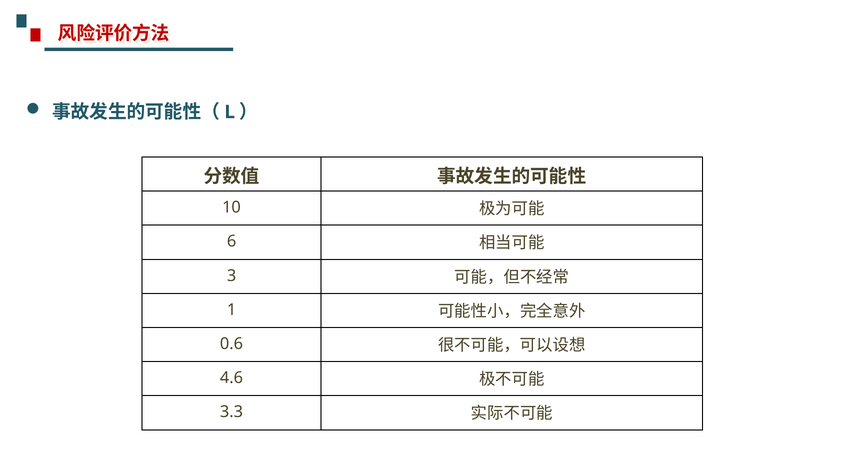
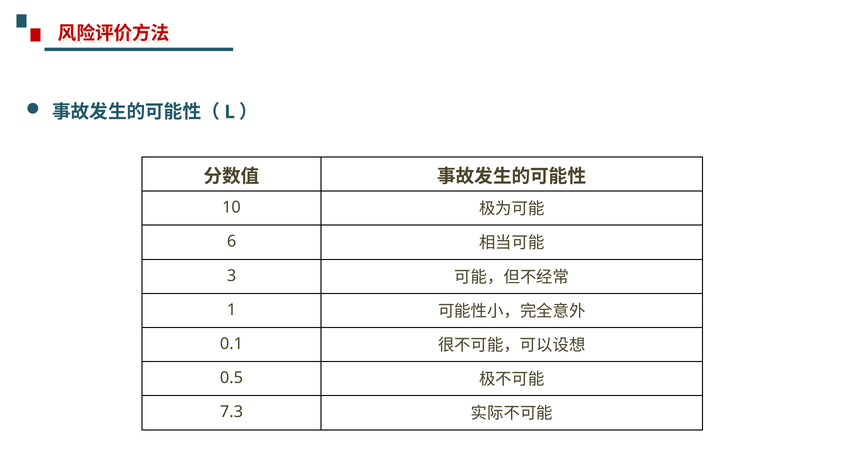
0.6: 0.6 -> 0.1
4.6: 4.6 -> 0.5
3.3: 3.3 -> 7.3
